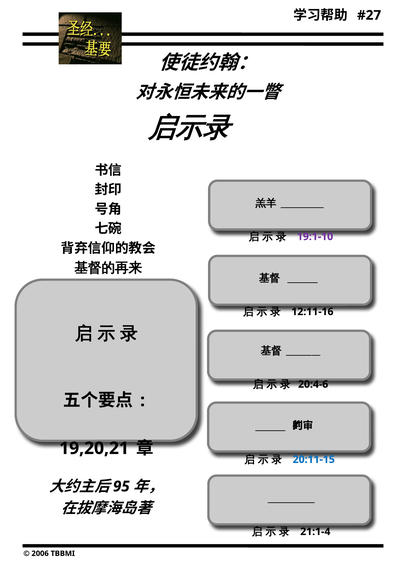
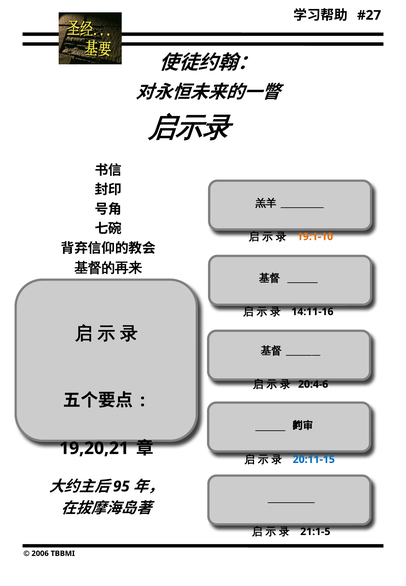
19:1-10 colour: purple -> orange
12:11-16: 12:11-16 -> 14:11-16
21:1-4: 21:1-4 -> 21:1-5
